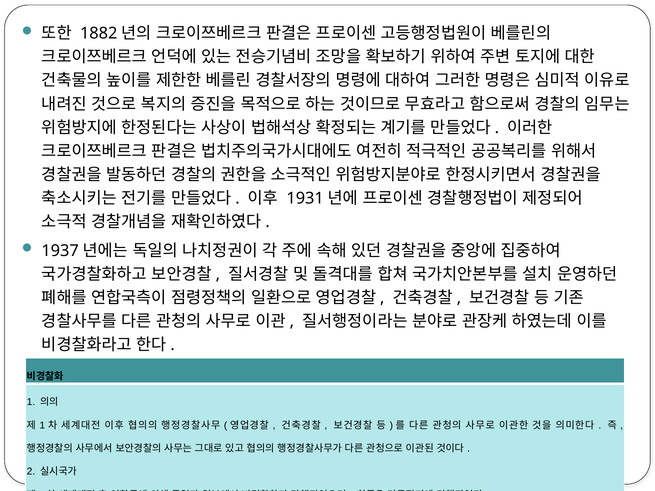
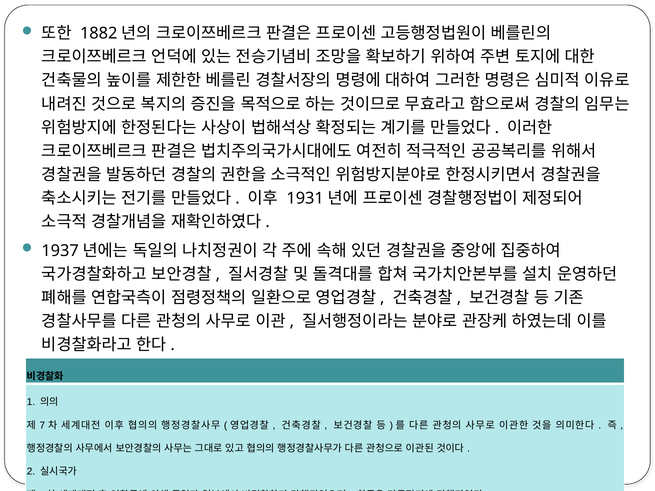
1 at (42, 426): 1 -> 7
